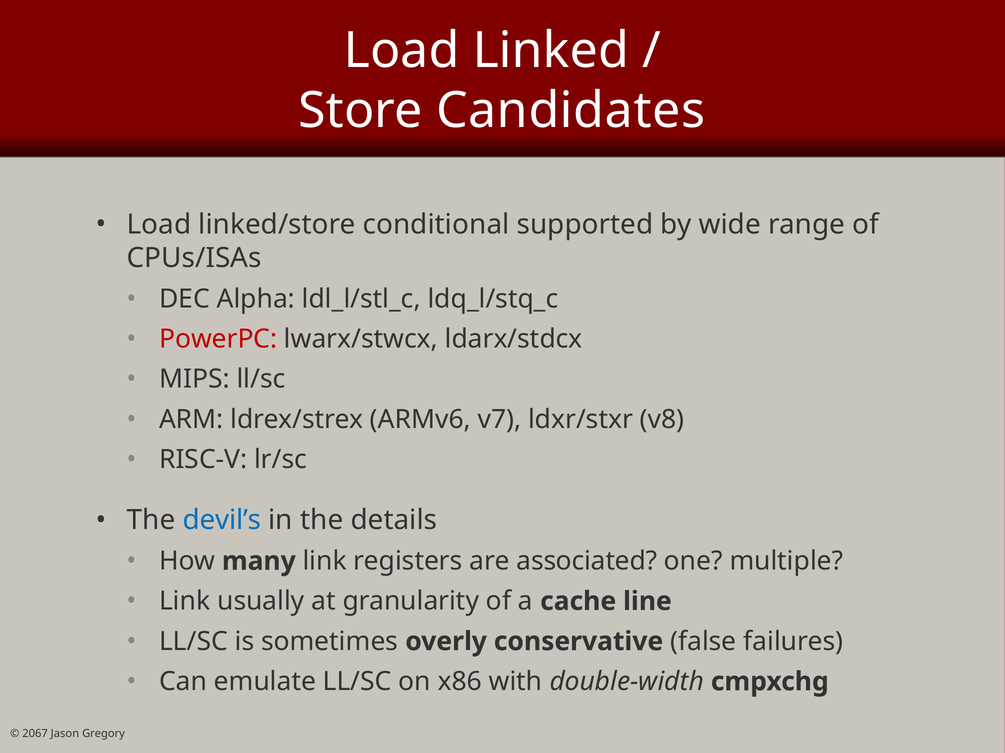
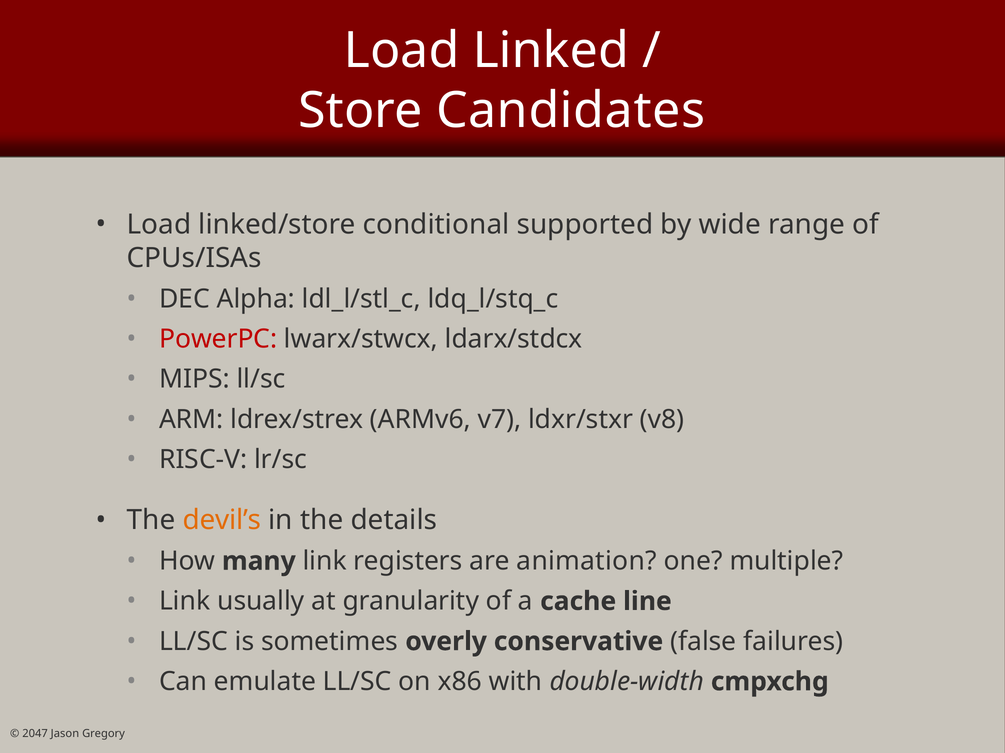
devil’s colour: blue -> orange
associated: associated -> animation
2067: 2067 -> 2047
